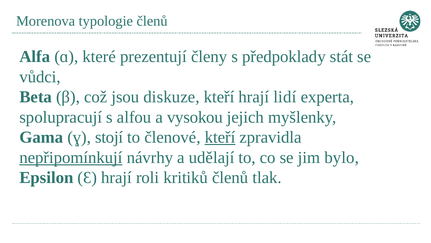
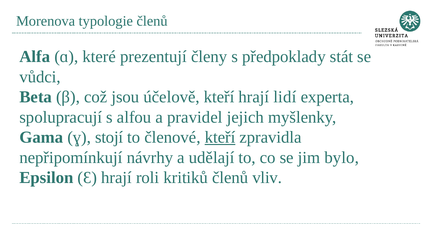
diskuze: diskuze -> účelově
vysokou: vysokou -> pravidel
nepřipomínkují underline: present -> none
tlak: tlak -> vliv
